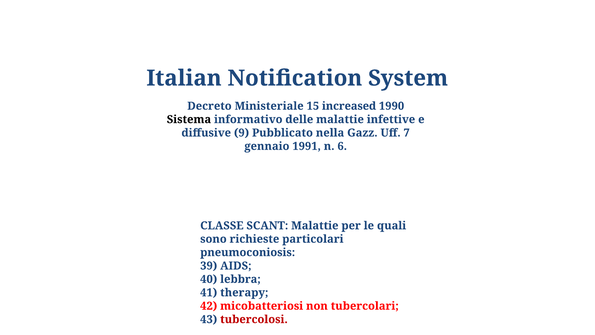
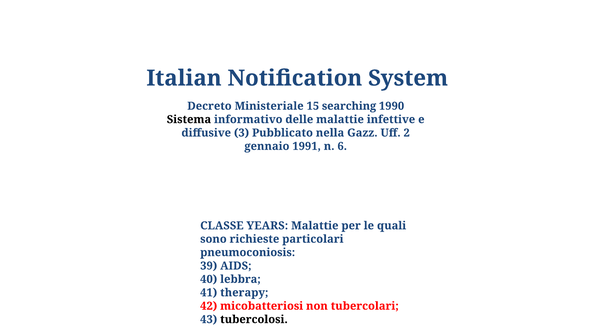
increased: increased -> searching
9: 9 -> 3
7: 7 -> 2
SCANT: SCANT -> YEARS
tubercolosi colour: red -> black
